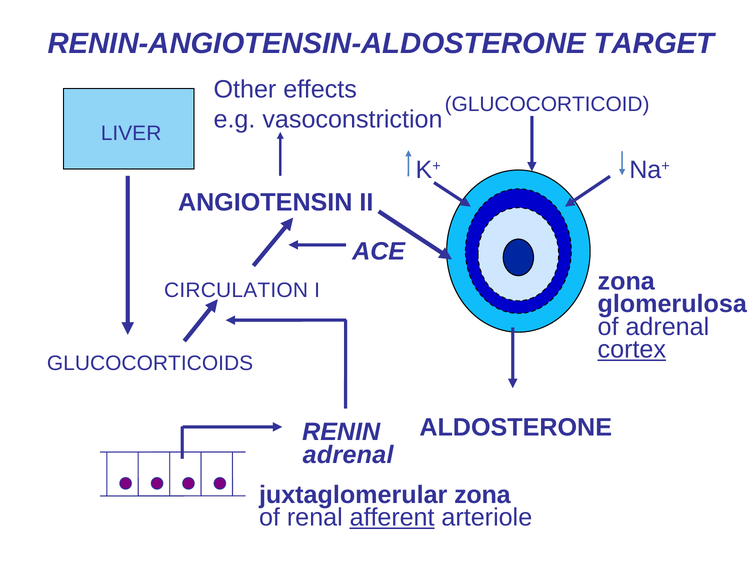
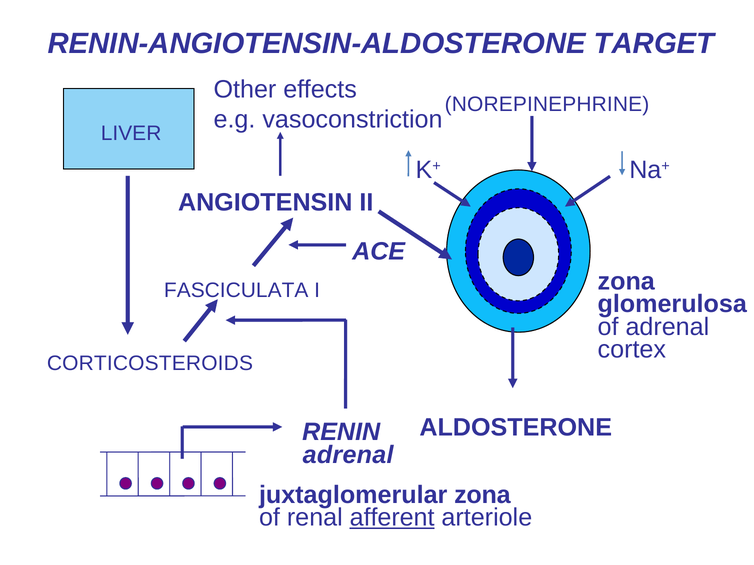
GLUCOCORTICOID: GLUCOCORTICOID -> NOREPINEPHRINE
CIRCULATION: CIRCULATION -> FASCICULATA
cortex underline: present -> none
GLUCOCORTICOIDS: GLUCOCORTICOIDS -> CORTICOSTEROIDS
